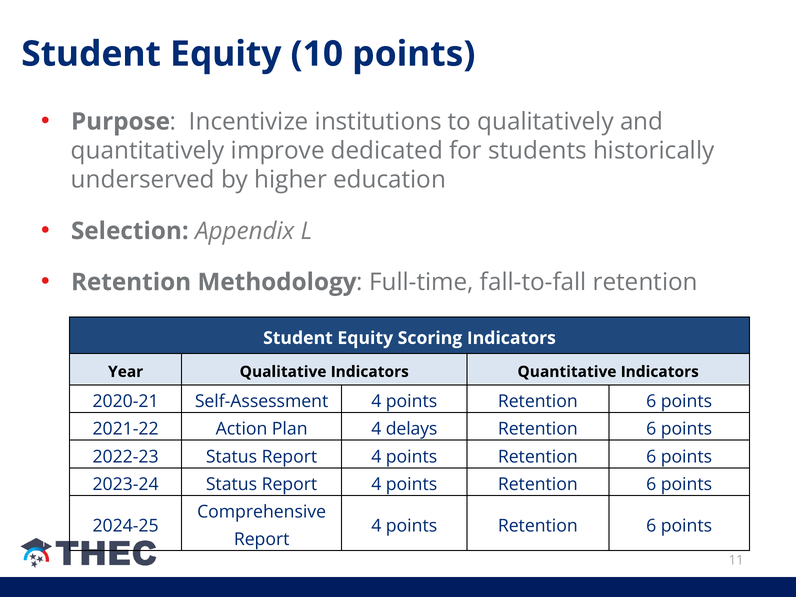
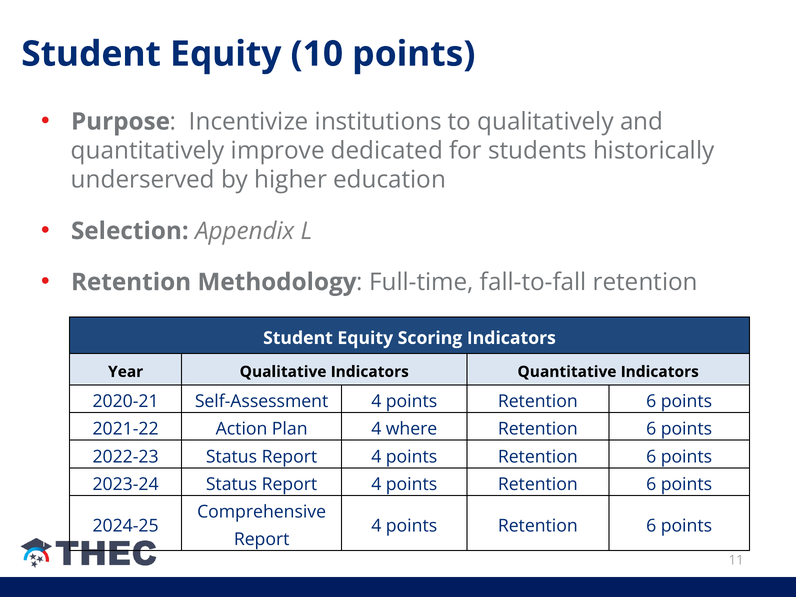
delays: delays -> where
